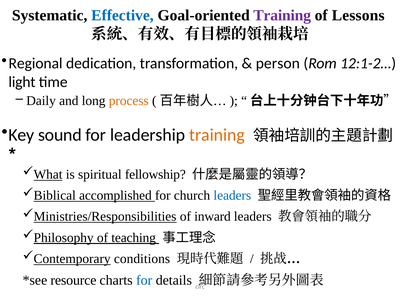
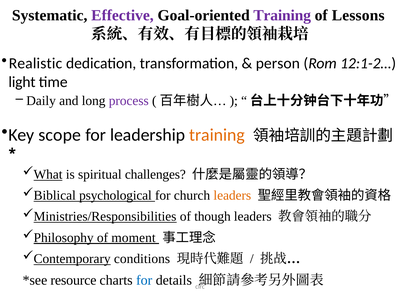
Effective colour: blue -> purple
Regional: Regional -> Realistic
process colour: orange -> purple
sound: sound -> scope
fellowship: fellowship -> challenges
accomplished: accomplished -> psychological
leaders at (232, 195) colour: blue -> orange
inward: inward -> though
teaching: teaching -> moment
